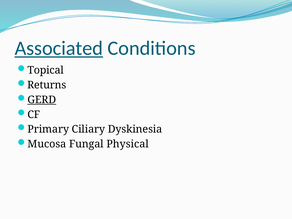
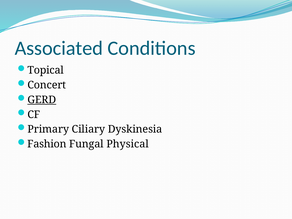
Associated underline: present -> none
Returns: Returns -> Concert
Mucosa: Mucosa -> Fashion
